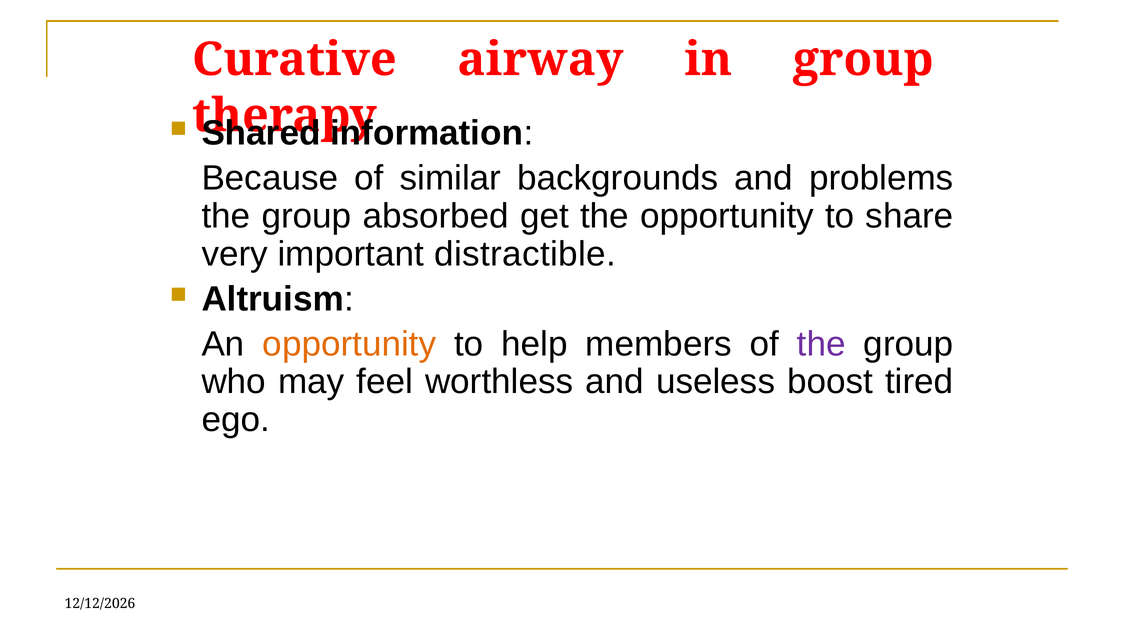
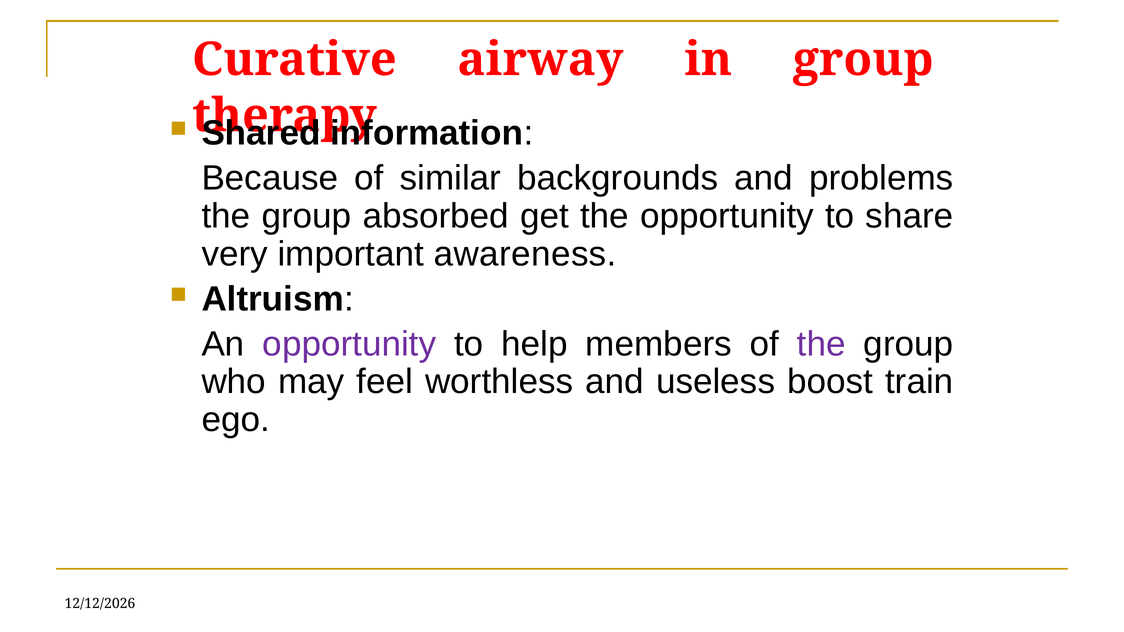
distractible: distractible -> awareness
opportunity at (349, 344) colour: orange -> purple
tired: tired -> train
